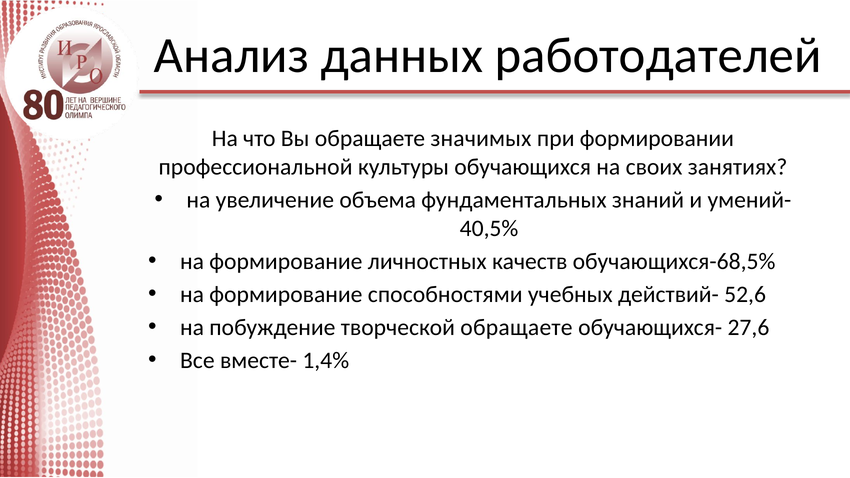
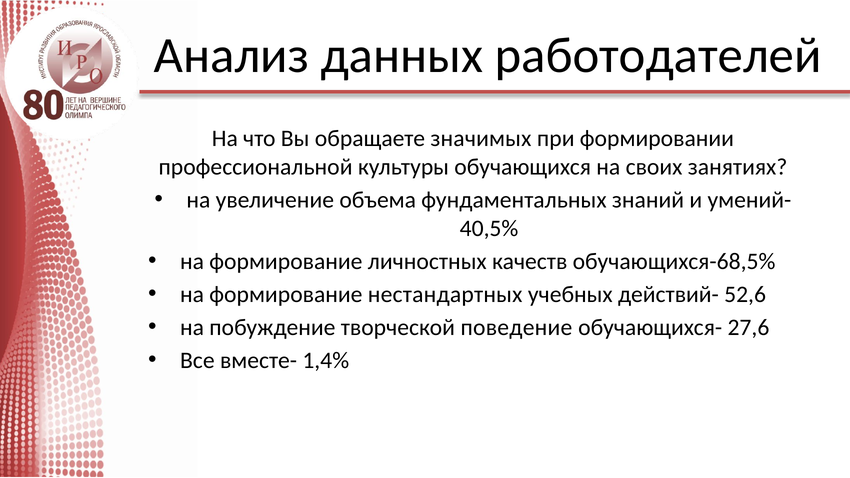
способностями: способностями -> нестандартных
творческой обращаете: обращаете -> поведение
